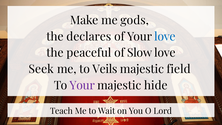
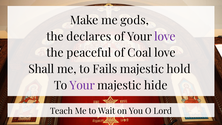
love at (165, 37) colour: blue -> purple
Slow: Slow -> Coal
Seek: Seek -> Shall
Veils: Veils -> Fails
field: field -> hold
